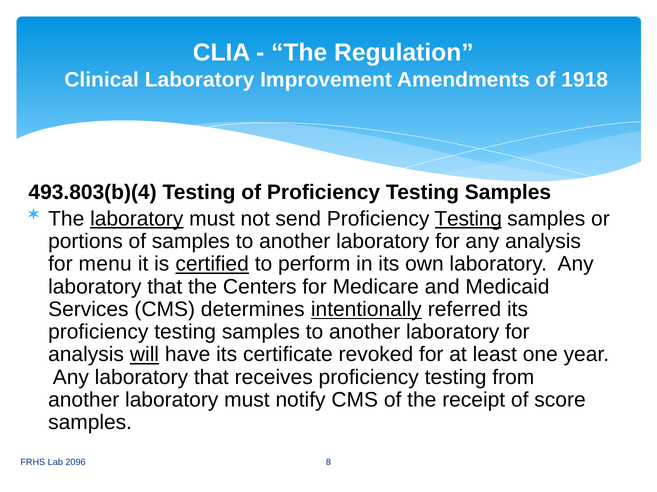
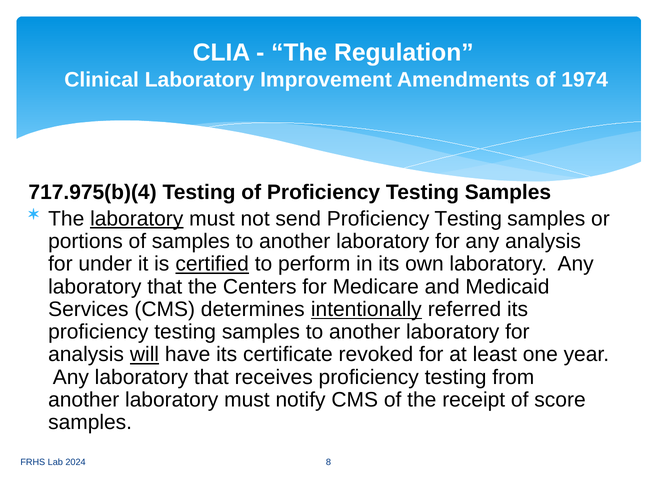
1918: 1918 -> 1974
493.803(b)(4: 493.803(b)(4 -> 717.975(b)(4
Testing at (468, 219) underline: present -> none
menu: menu -> under
2096: 2096 -> 2024
